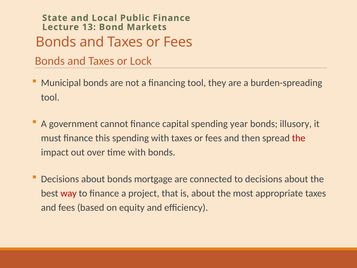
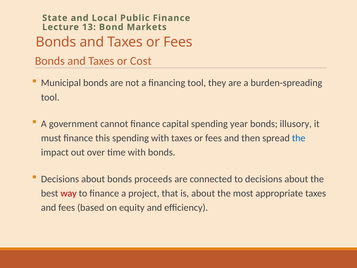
Lock: Lock -> Cost
the at (299, 138) colour: red -> blue
mortgage: mortgage -> proceeds
